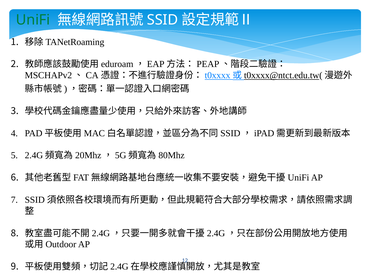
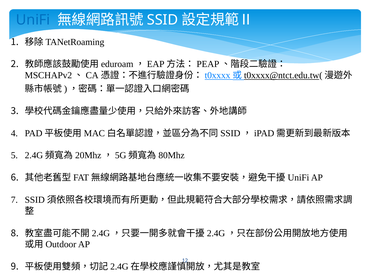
UniFi colour: green -> blue
